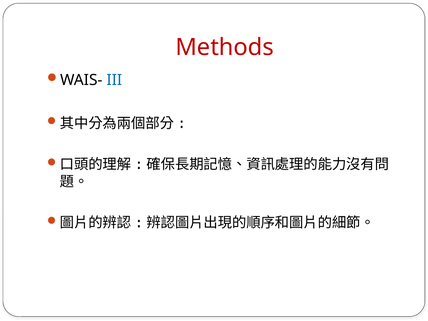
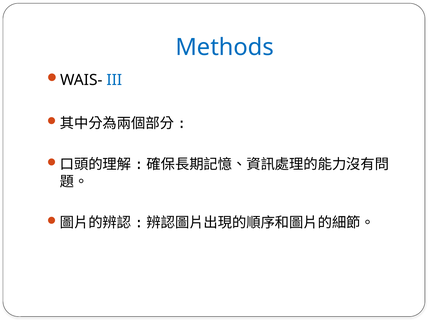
Methods colour: red -> blue
